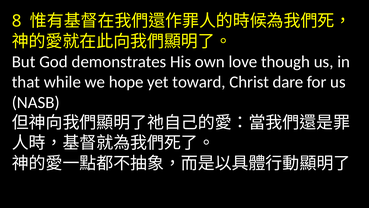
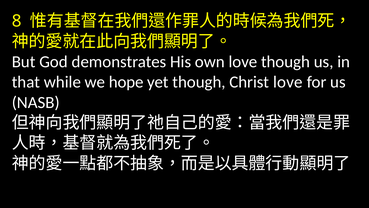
yet toward: toward -> though
Christ dare: dare -> love
